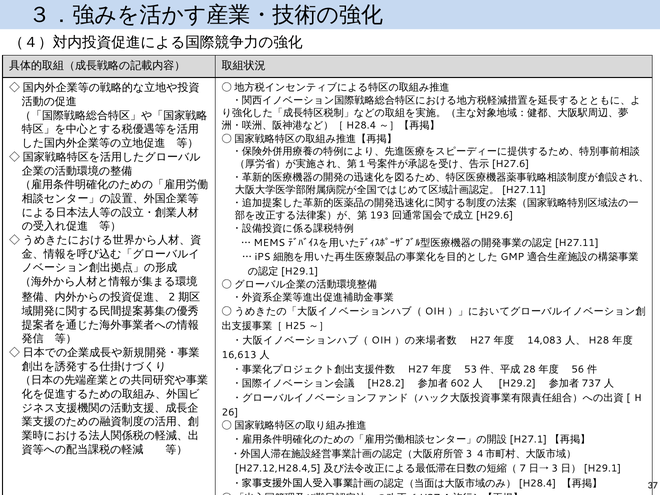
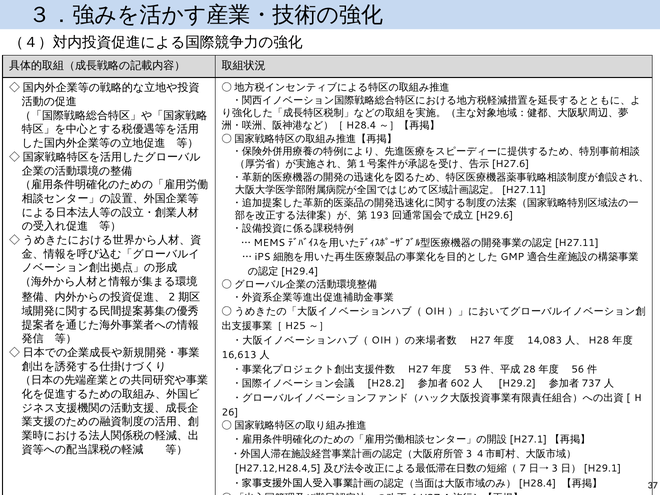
H29.1 at (300, 272): H29.1 -> H29.4
